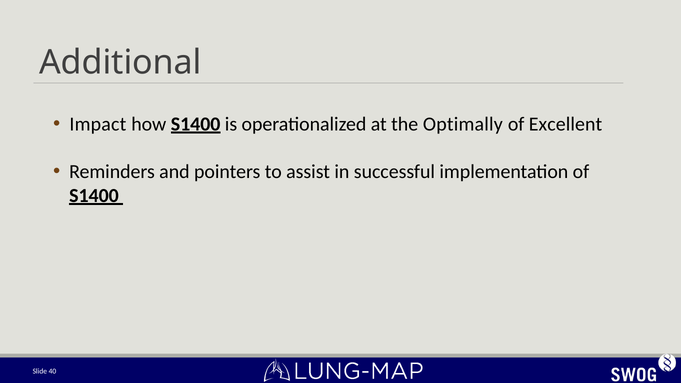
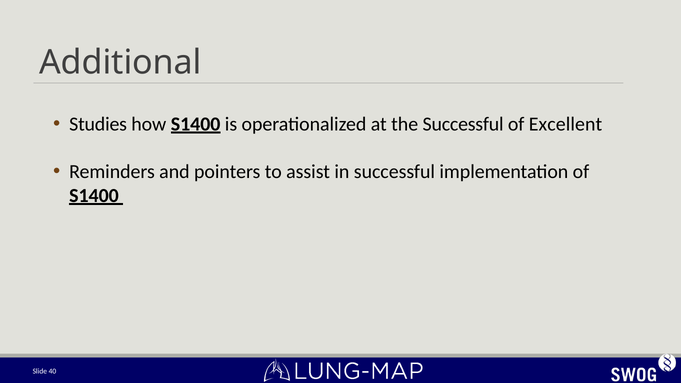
Impact: Impact -> Studies
the Optimally: Optimally -> Successful
